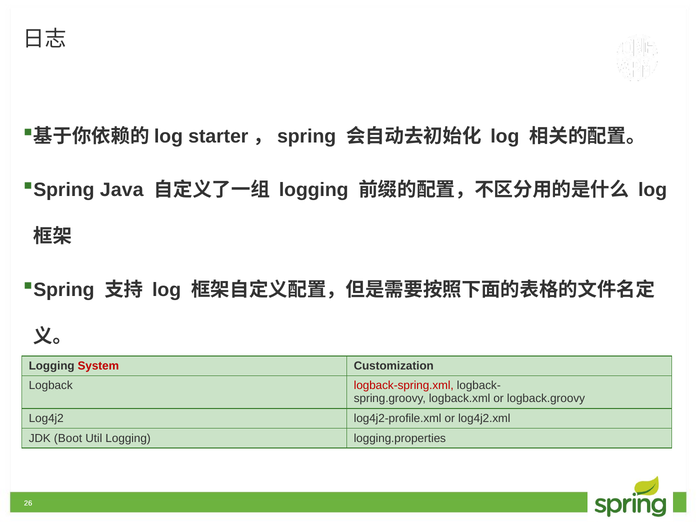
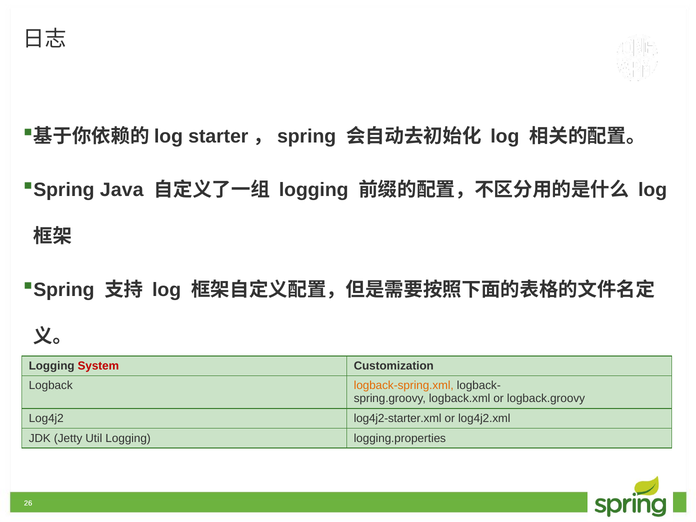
logback-spring.xml colour: red -> orange
log4j2-profile.xml: log4j2-profile.xml -> log4j2-starter.xml
Boot: Boot -> Jetty
